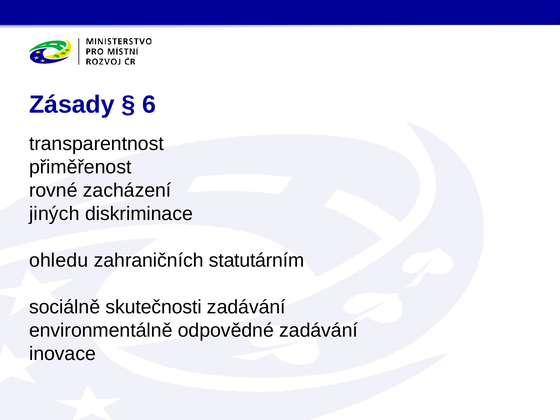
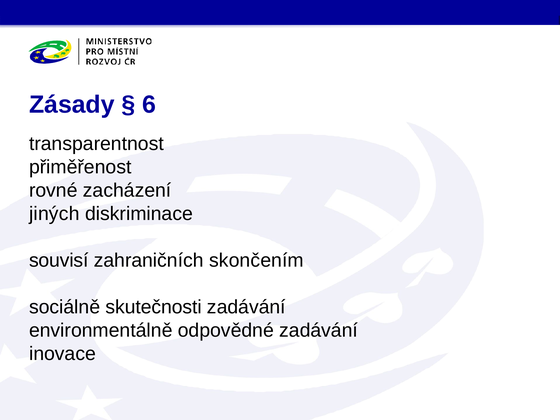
ohledu: ohledu -> souvisí
statutárním: statutárním -> skončením
